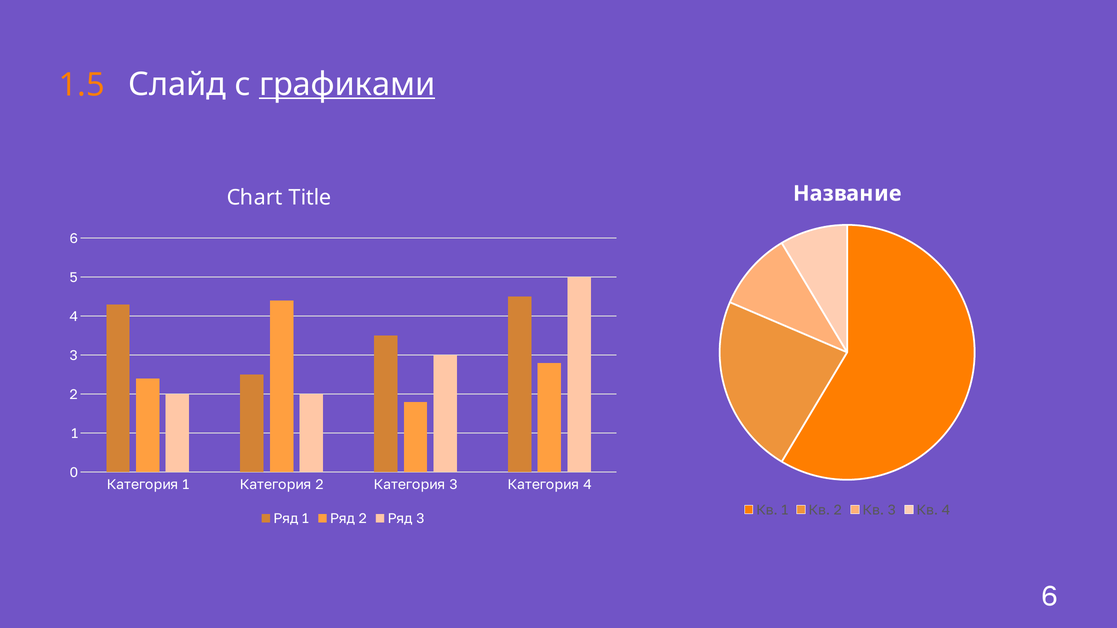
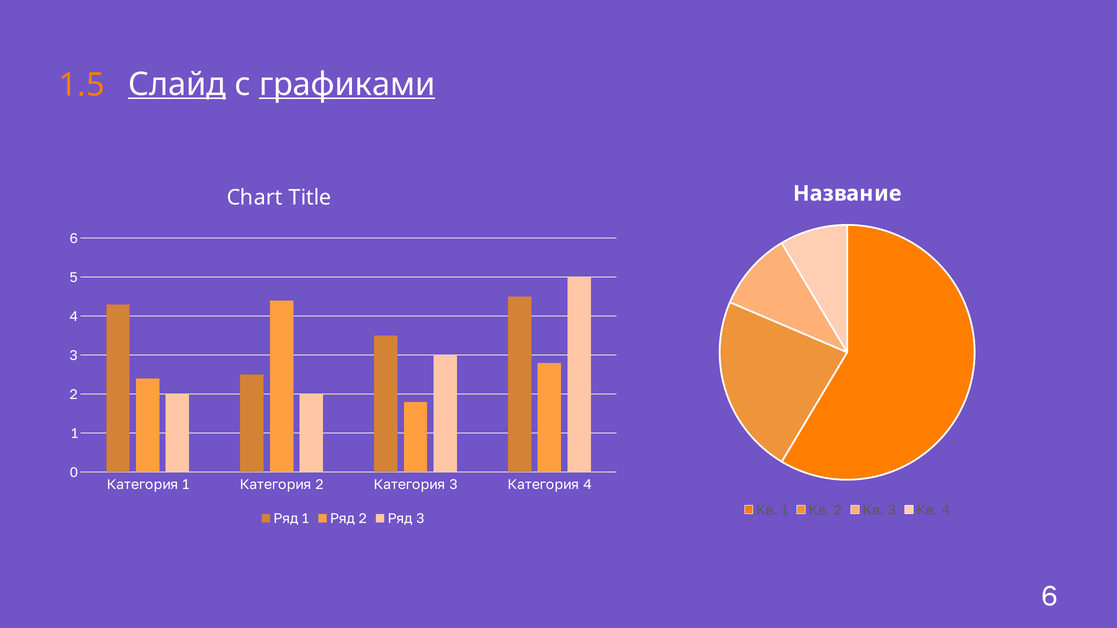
Слайд underline: none -> present
